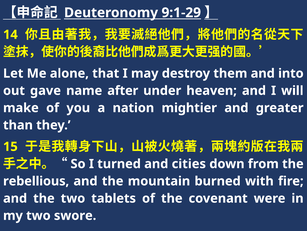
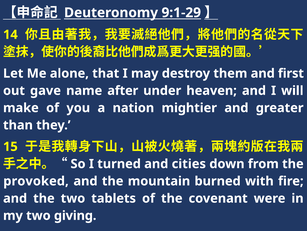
into: into -> first
rebellious: rebellious -> provoked
swore: swore -> giving
